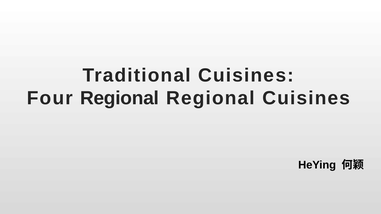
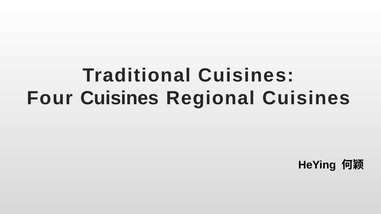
Four Regional: Regional -> Cuisines
